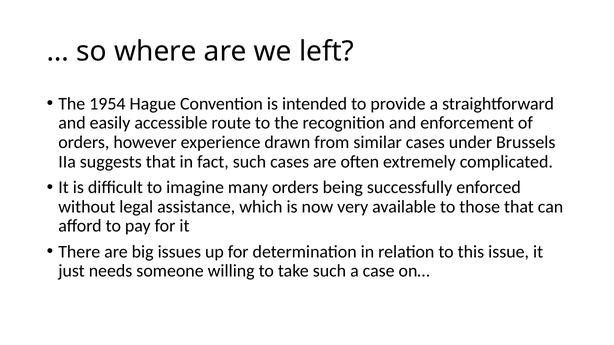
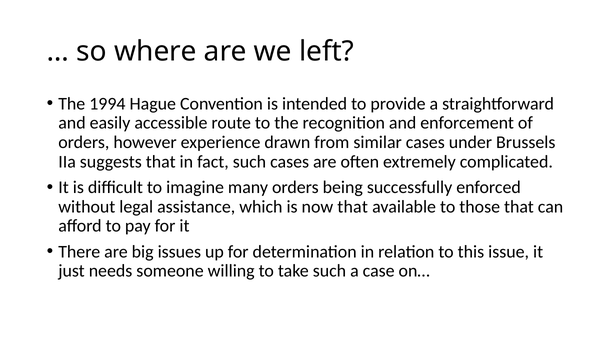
1954: 1954 -> 1994
now very: very -> that
